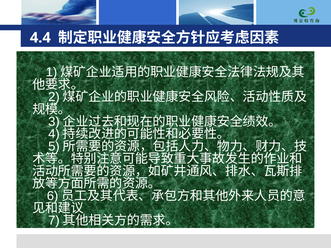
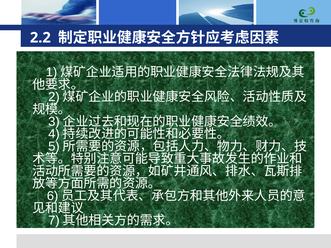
4.4: 4.4 -> 2.2
